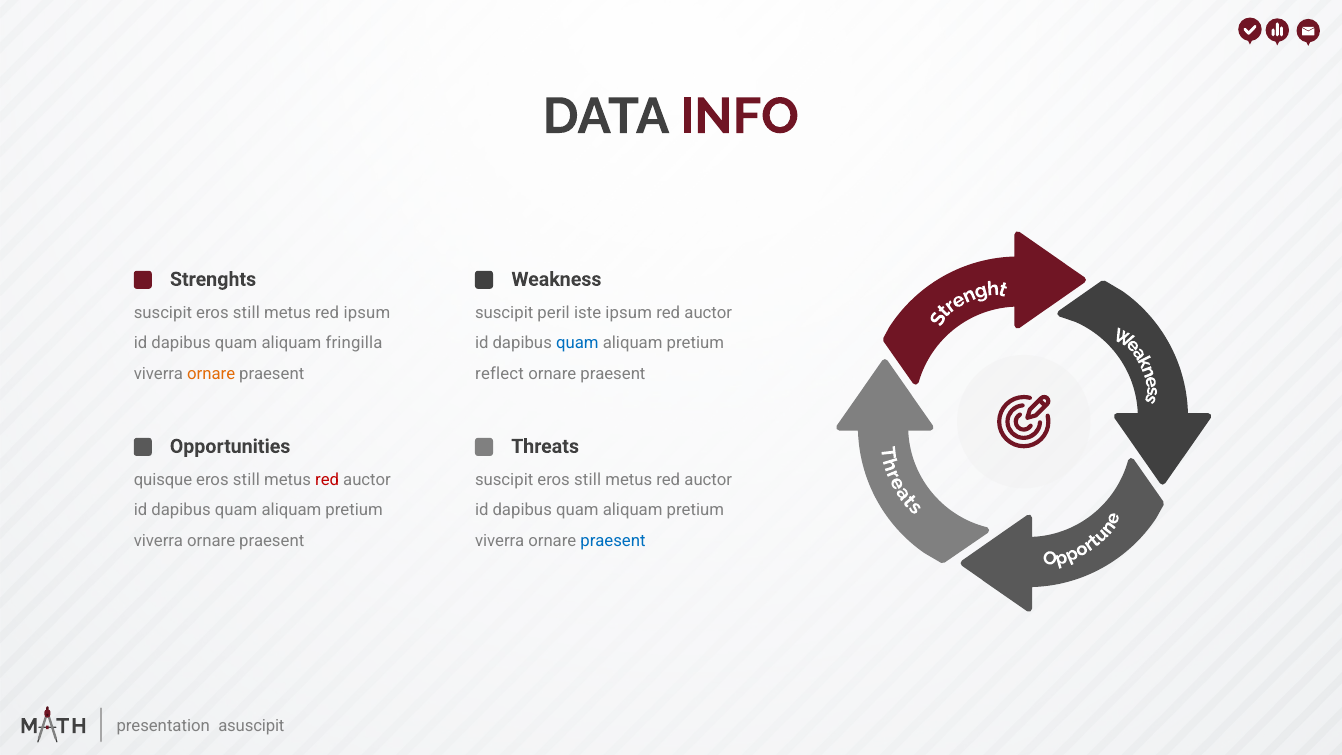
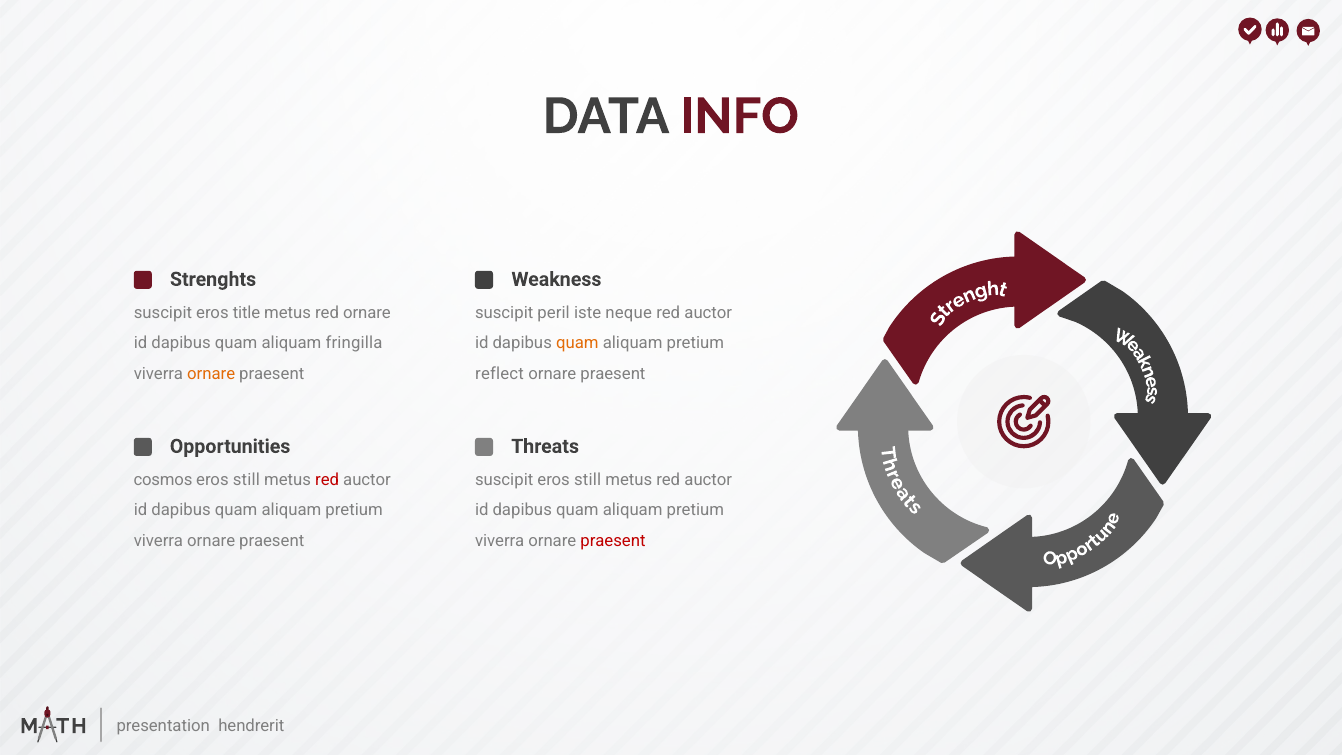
still at (246, 313): still -> title
red ipsum: ipsum -> ornare
iste ipsum: ipsum -> neque
quam at (577, 343) colour: blue -> orange
quisque: quisque -> cosmos
praesent at (613, 540) colour: blue -> red
asuscipit: asuscipit -> hendrerit
